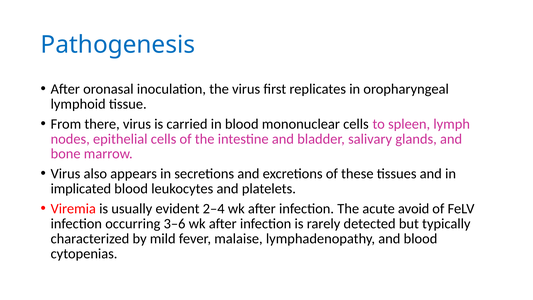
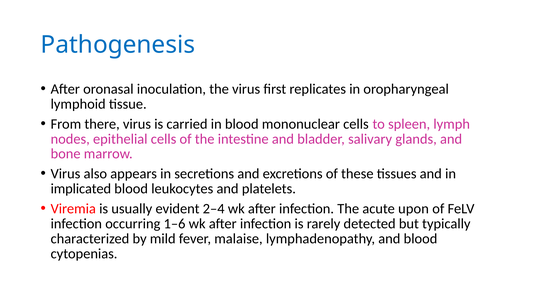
avoid: avoid -> upon
3–6: 3–6 -> 1–6
